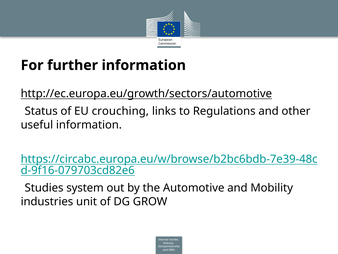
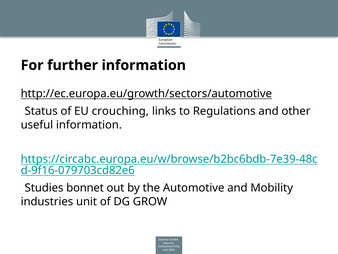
system: system -> bonnet
